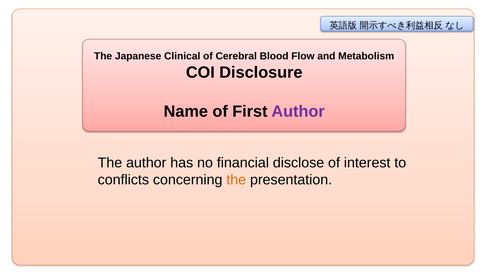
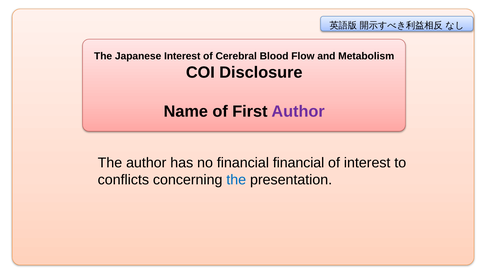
Japanese Clinical: Clinical -> Interest
financial disclose: disclose -> financial
the at (236, 180) colour: orange -> blue
